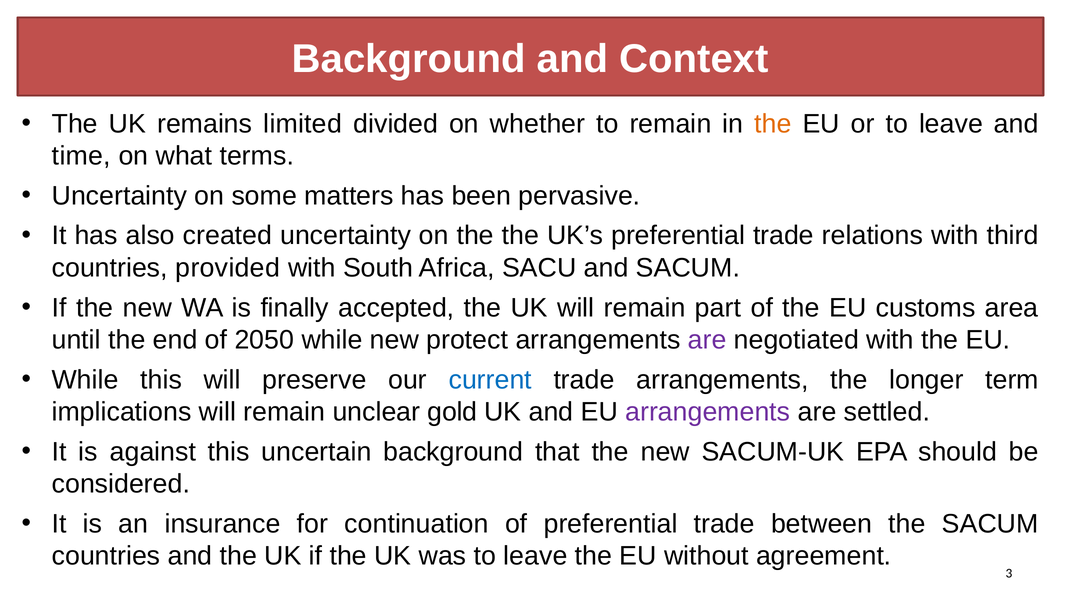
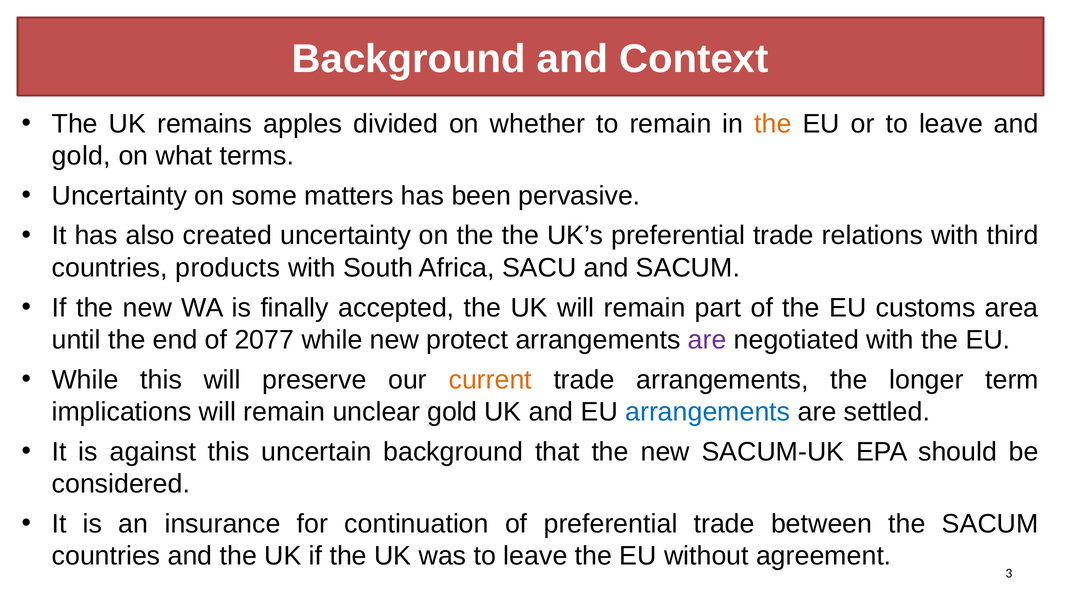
limited: limited -> apples
time at (81, 156): time -> gold
provided: provided -> products
2050: 2050 -> 2077
current colour: blue -> orange
arrangements at (708, 412) colour: purple -> blue
